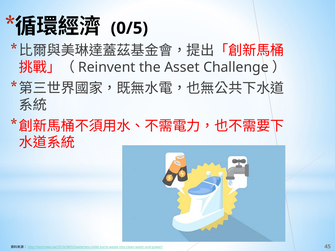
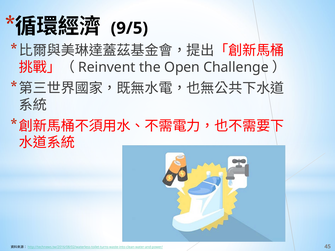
0/5: 0/5 -> 9/5
Asset: Asset -> Open
